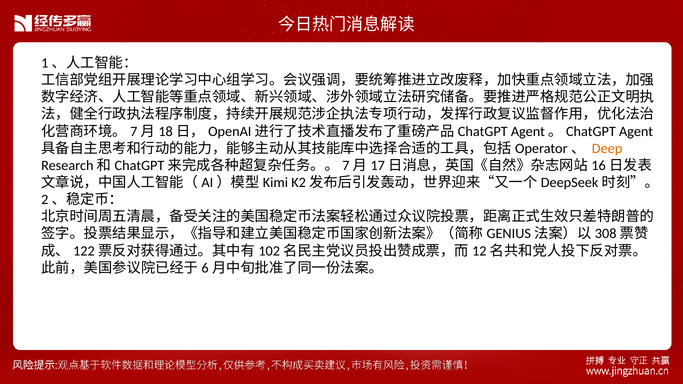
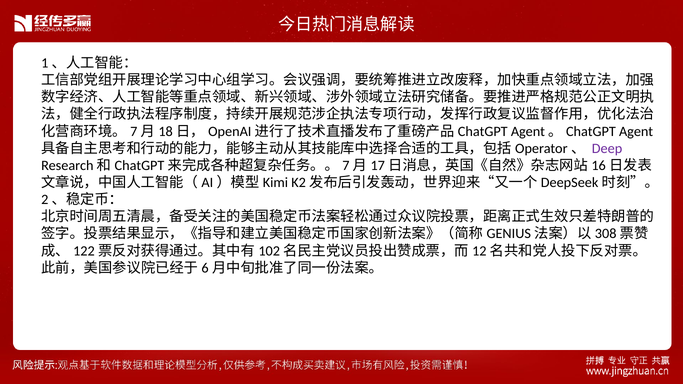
Deep colour: orange -> purple
